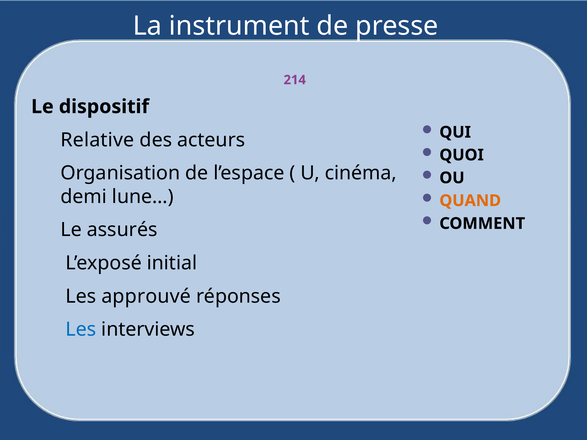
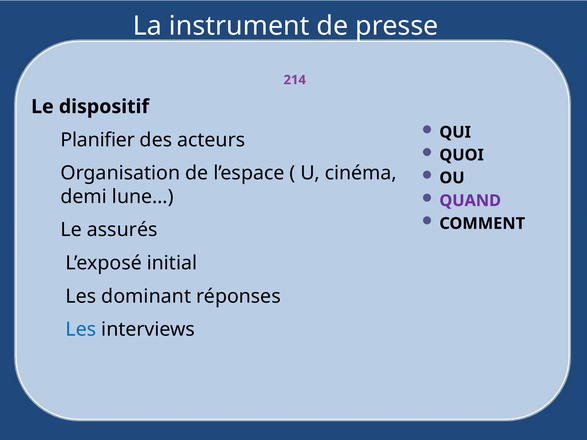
Relative: Relative -> Planifier
QUAND colour: orange -> purple
approuvé: approuvé -> dominant
